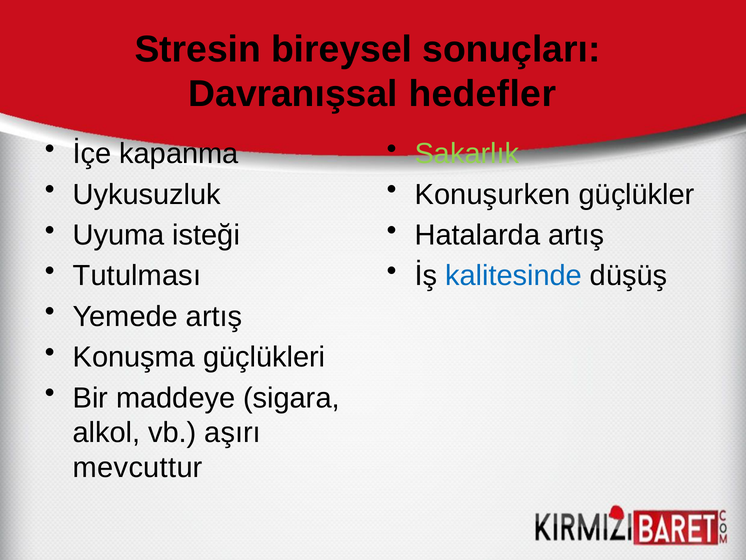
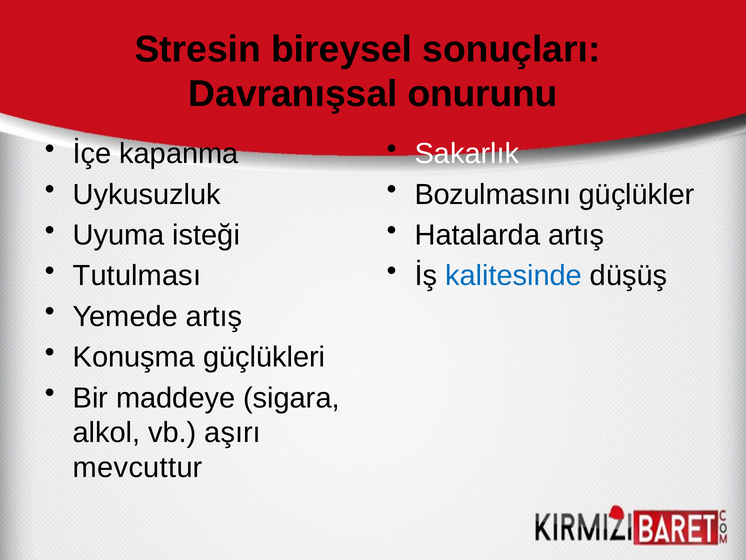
hedefler: hedefler -> onurunu
Sakarlık colour: light green -> white
Konuşurken: Konuşurken -> Bozulmasını
